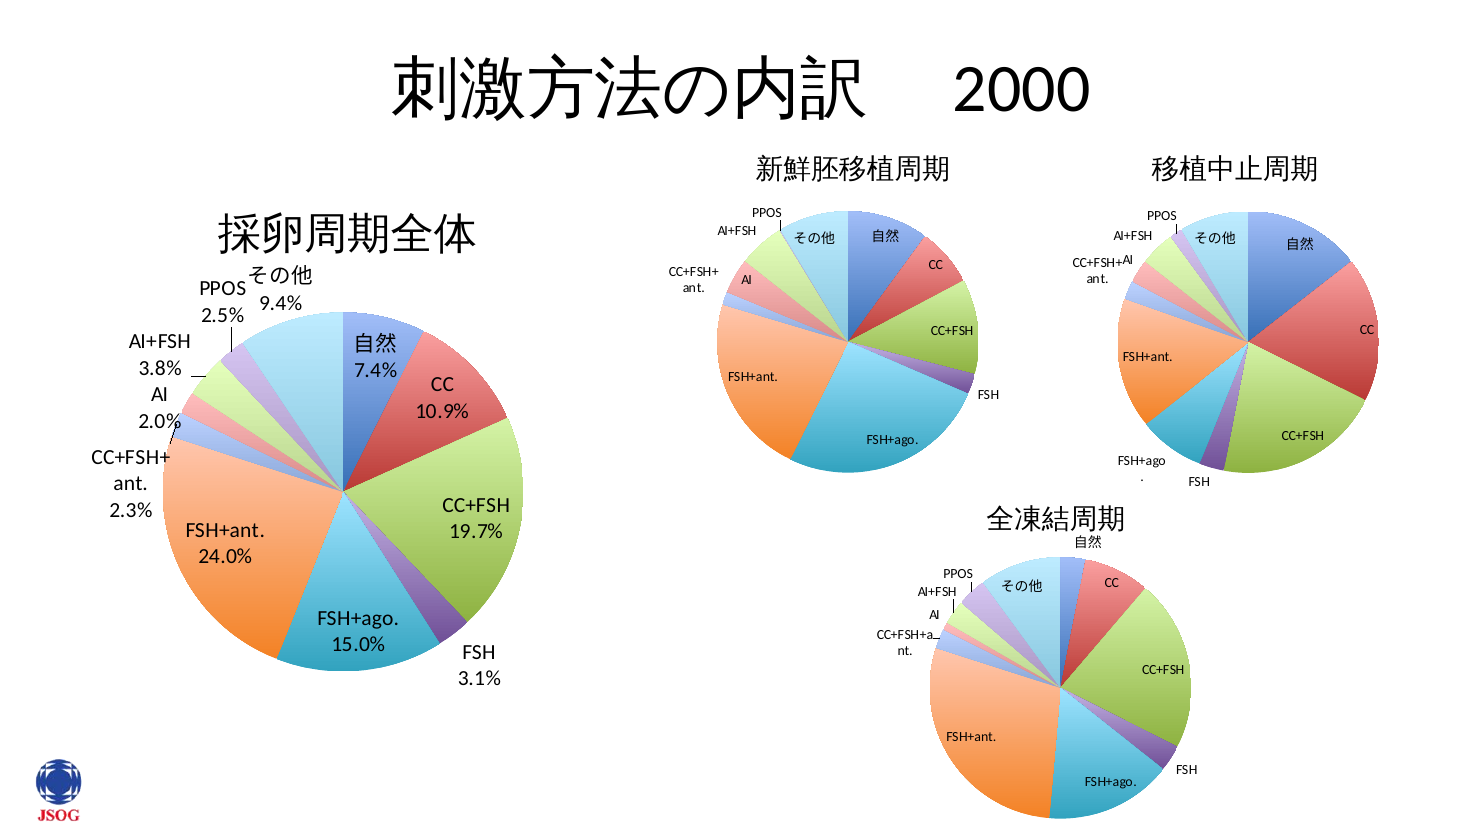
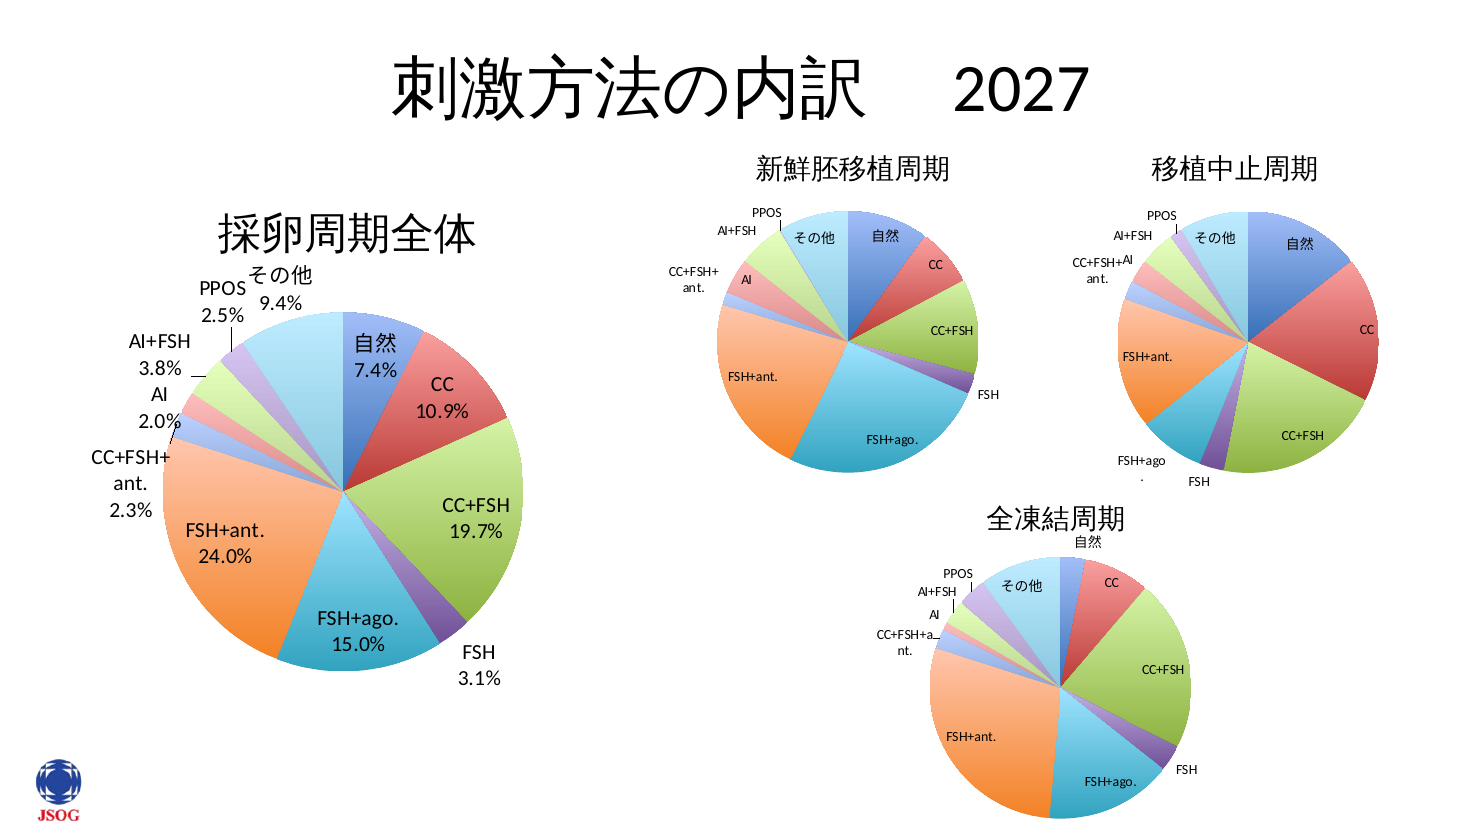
2000: 2000 -> 2027
